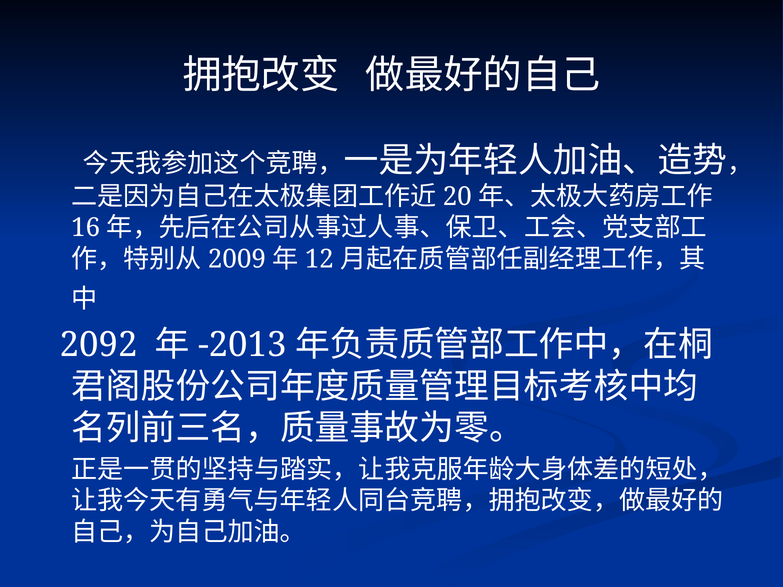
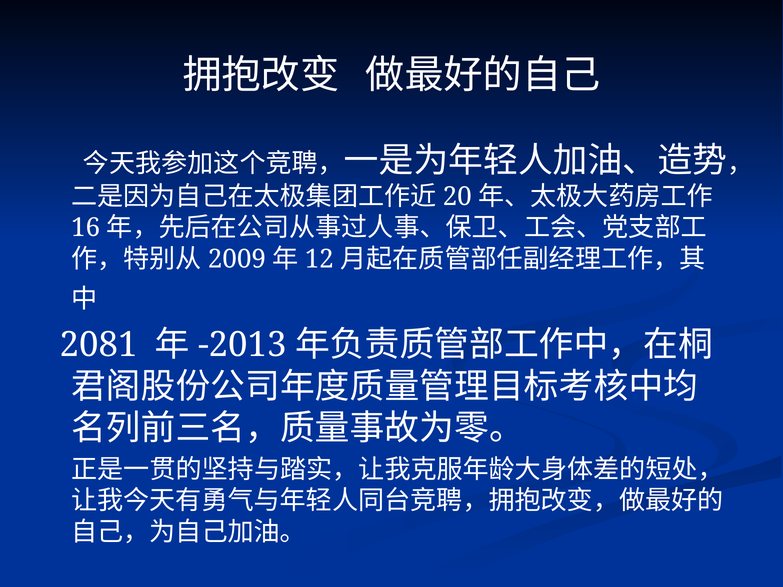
2092: 2092 -> 2081
